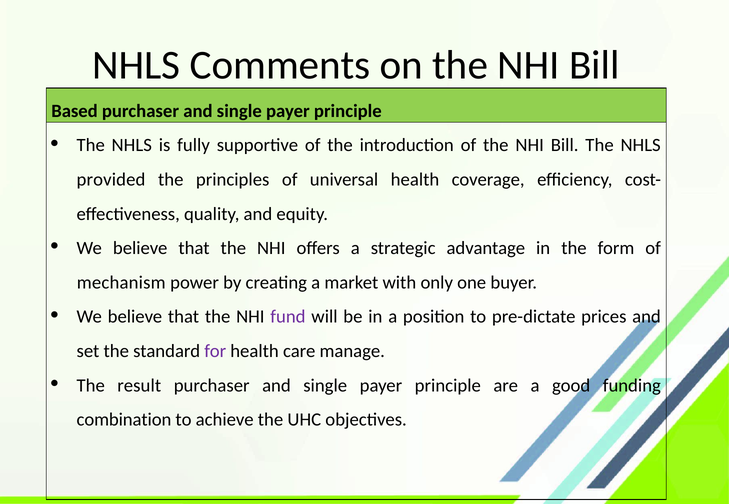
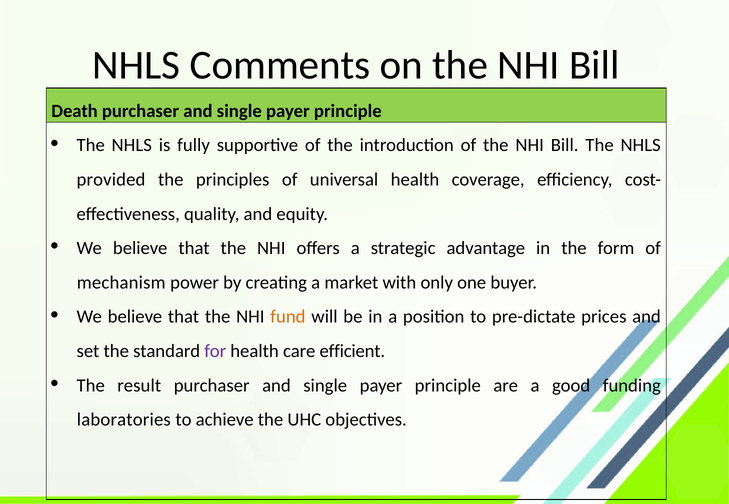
Based: Based -> Death
fund colour: purple -> orange
manage: manage -> efficient
combination: combination -> laboratories
